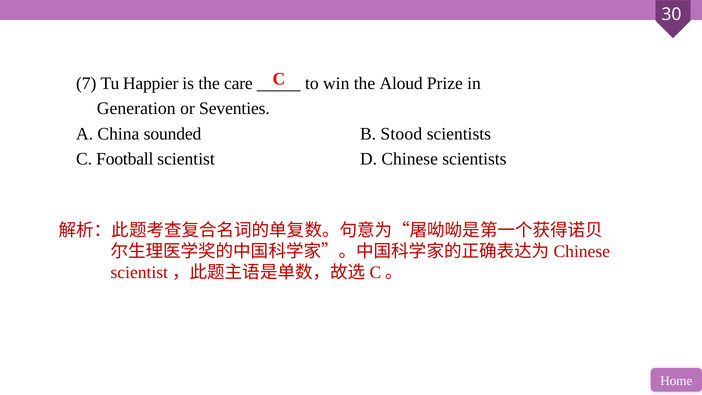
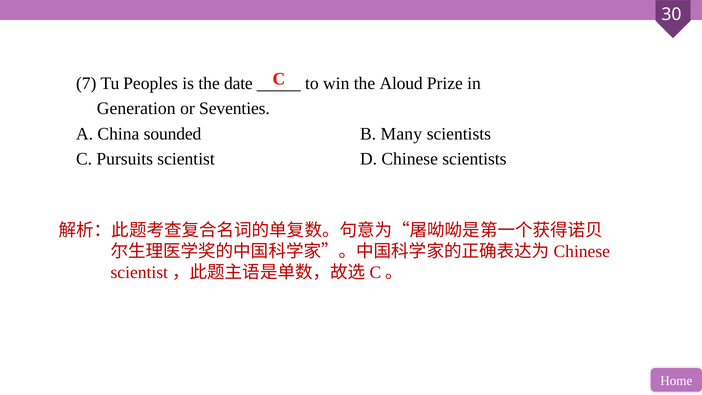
Happier: Happier -> Peoples
care: care -> date
Stood: Stood -> Many
Football: Football -> Pursuits
